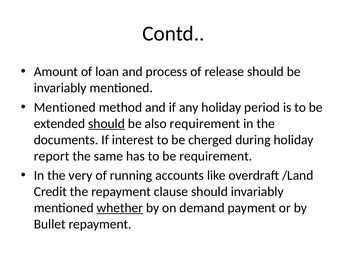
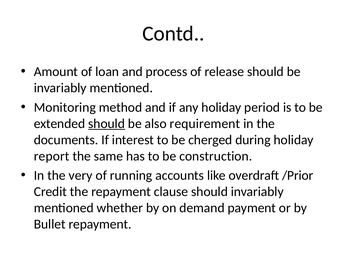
Mentioned at (65, 107): Mentioned -> Monitoring
be requirement: requirement -> construction
/Land: /Land -> /Prior
whether underline: present -> none
